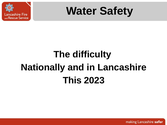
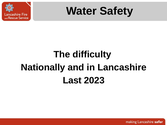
This: This -> Last
